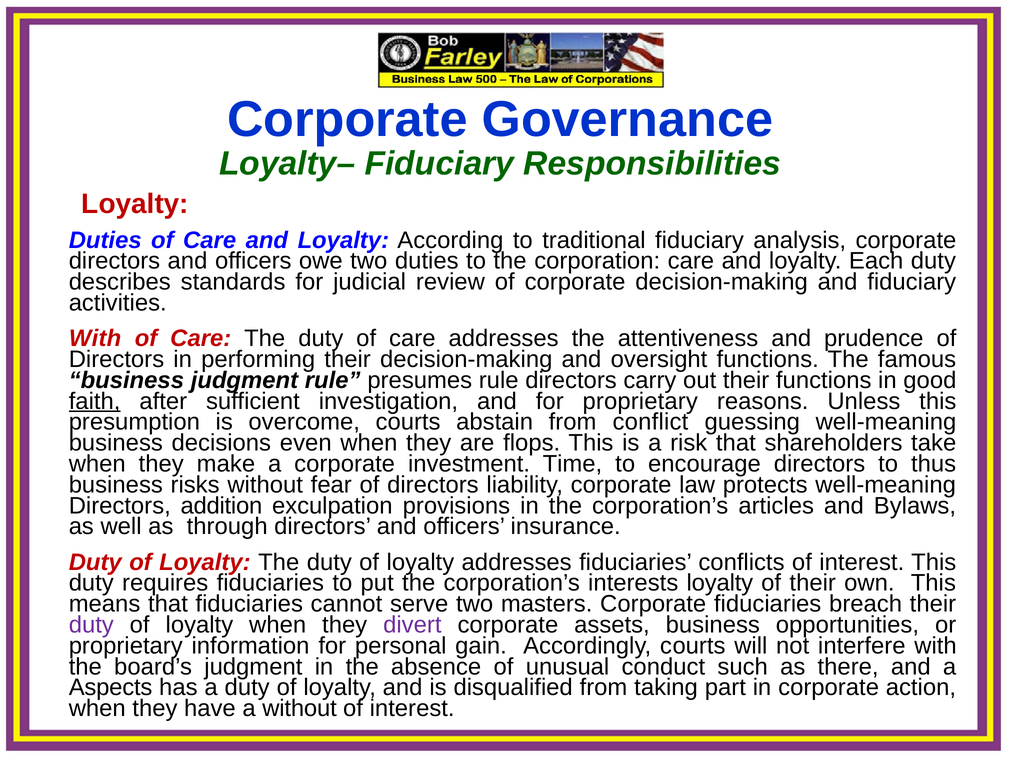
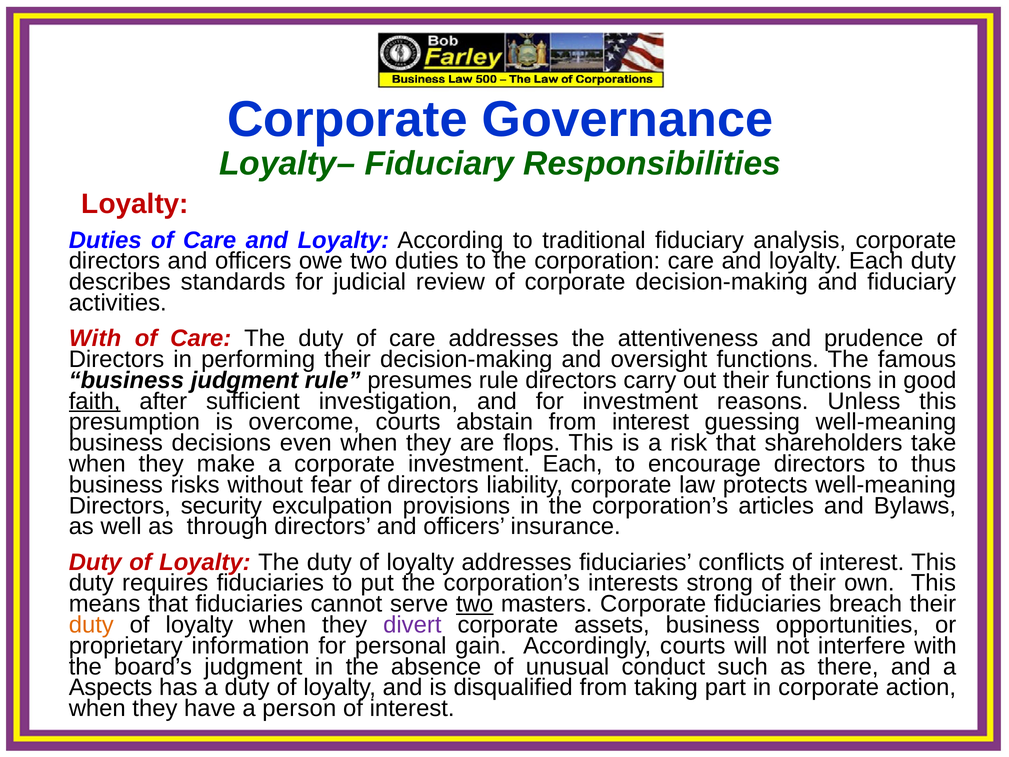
for proprietary: proprietary -> investment
from conflict: conflict -> interest
investment Time: Time -> Each
addition: addition -> security
interests loyalty: loyalty -> strong
two at (475, 604) underline: none -> present
duty at (91, 625) colour: purple -> orange
a without: without -> person
